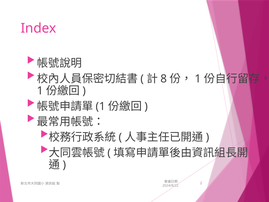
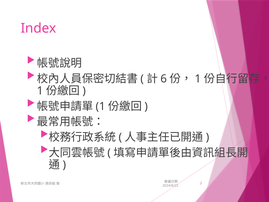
8: 8 -> 6
